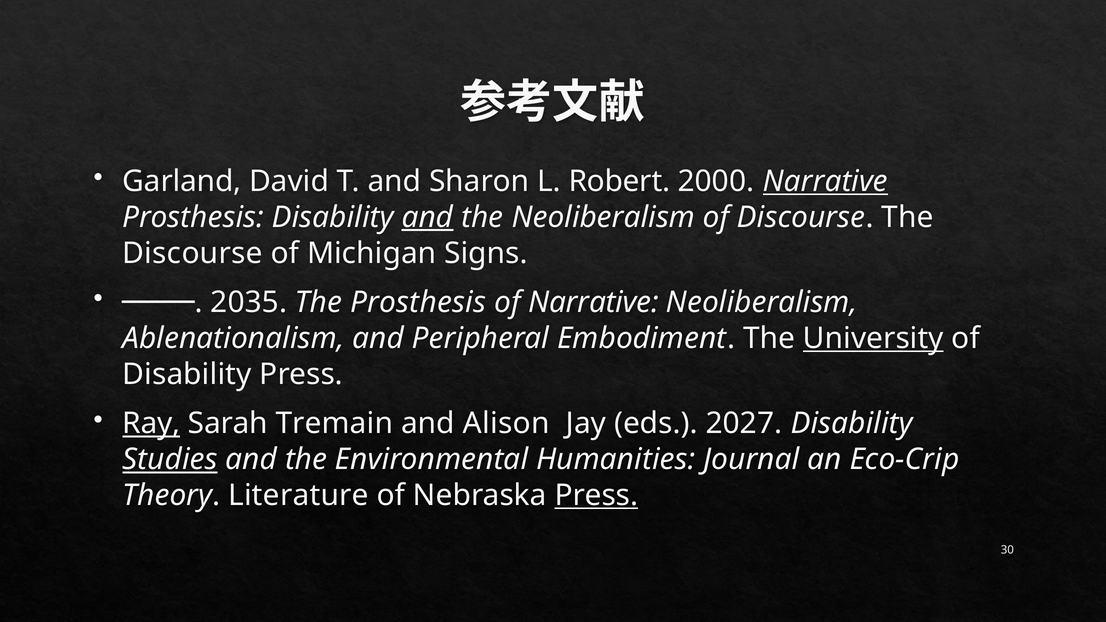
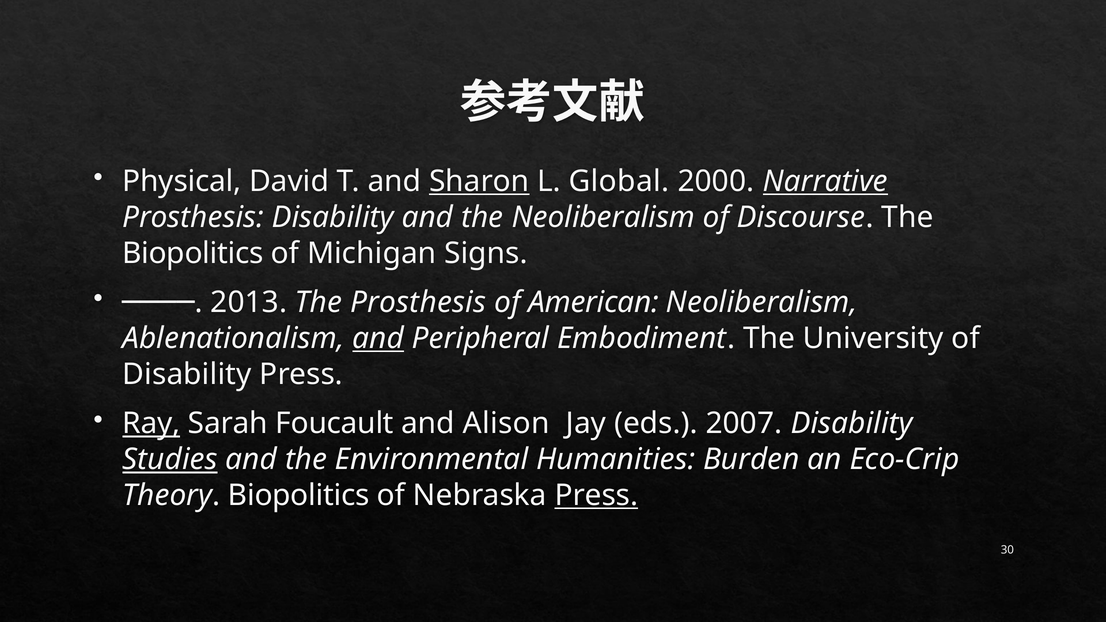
Garland: Garland -> Physical
Sharon underline: none -> present
Robert: Robert -> Global
and at (427, 217) underline: present -> none
Discourse at (193, 253): Discourse -> Biopolitics
2035: 2035 -> 2013
of Narrative: Narrative -> American
and at (378, 338) underline: none -> present
University underline: present -> none
Tremain: Tremain -> Foucault
2027: 2027 -> 2007
Journal: Journal -> Burden
Theory Literature: Literature -> Biopolitics
